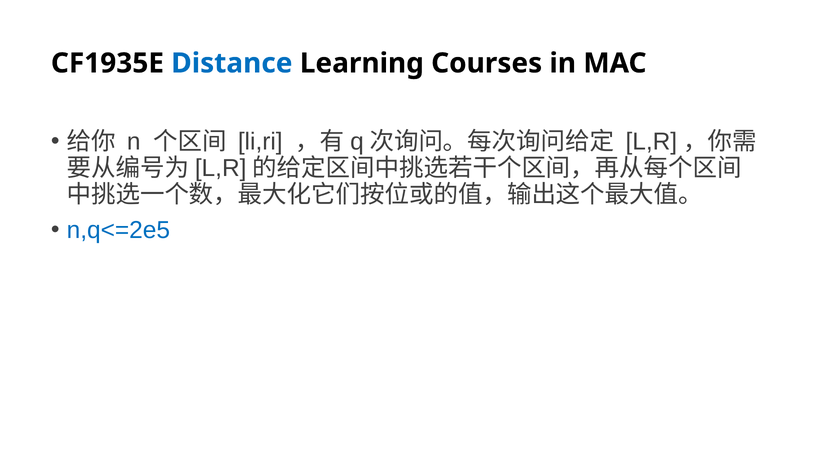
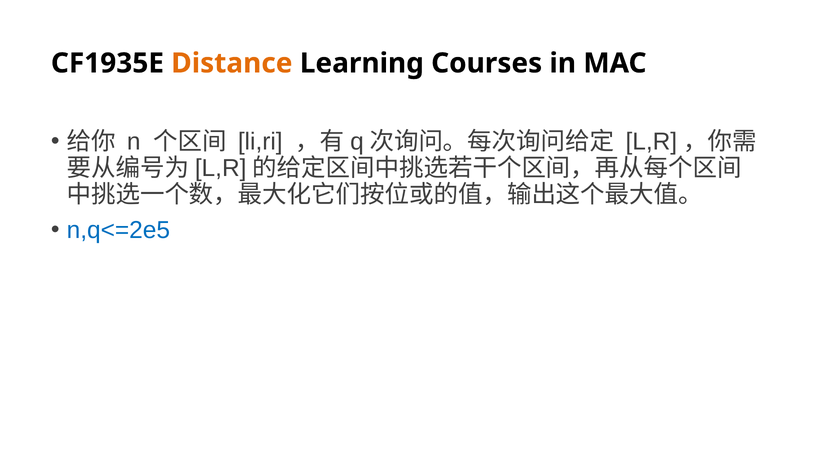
Distance colour: blue -> orange
